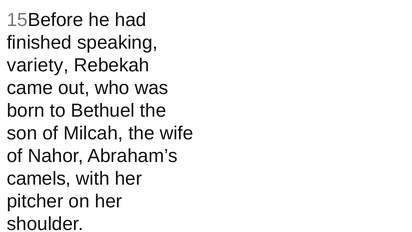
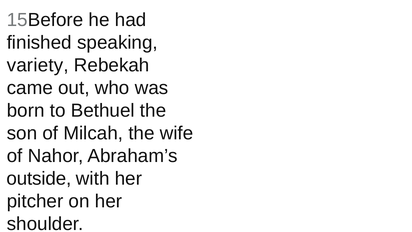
camels: camels -> outside
